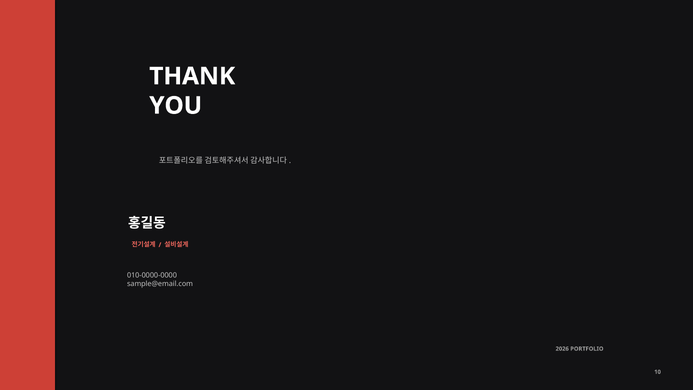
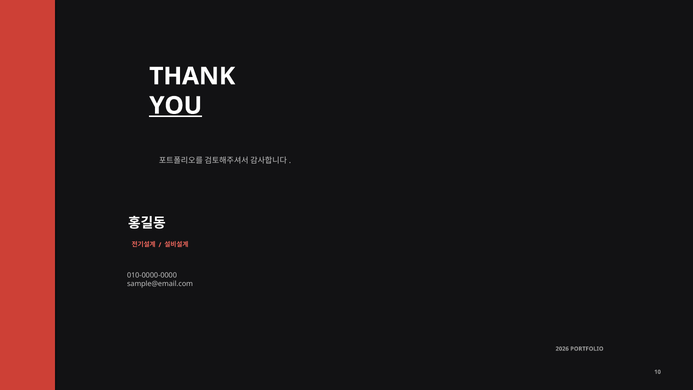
YOU underline: none -> present
